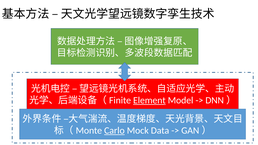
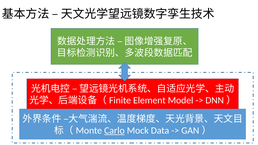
Element underline: present -> none
